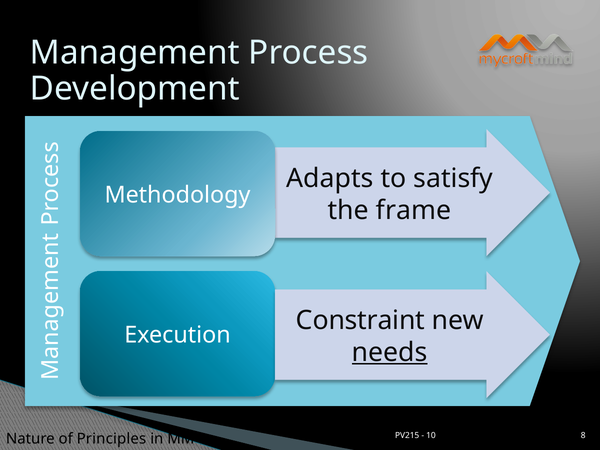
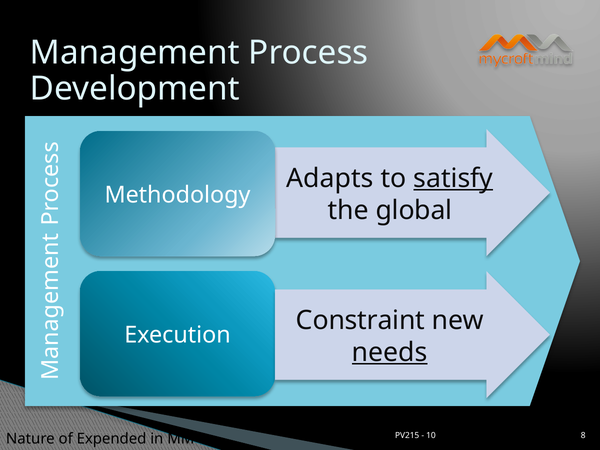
satisfy underline: none -> present
frame: frame -> global
Principles: Principles -> Expended
